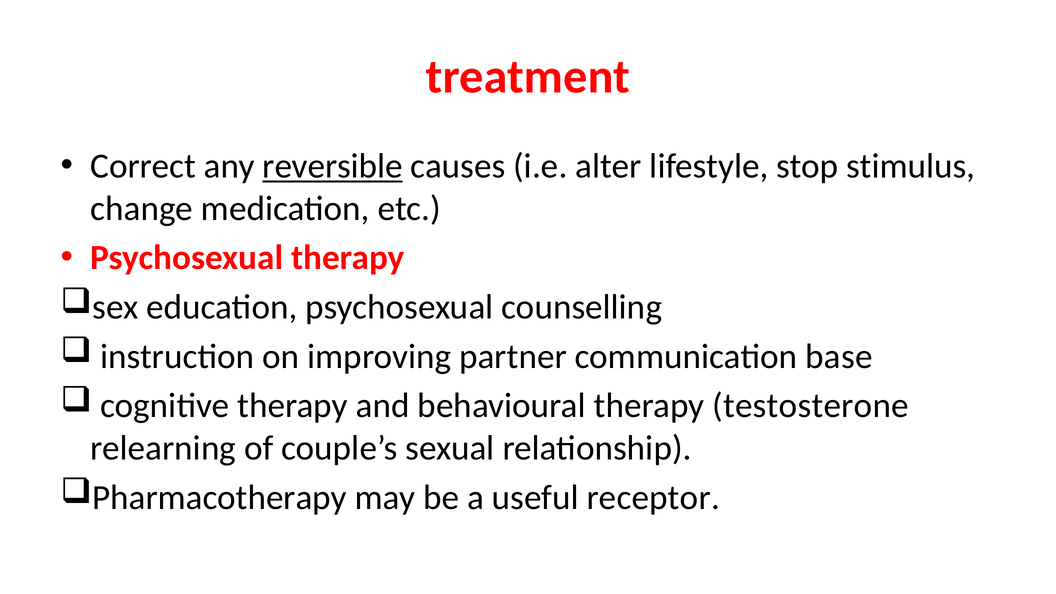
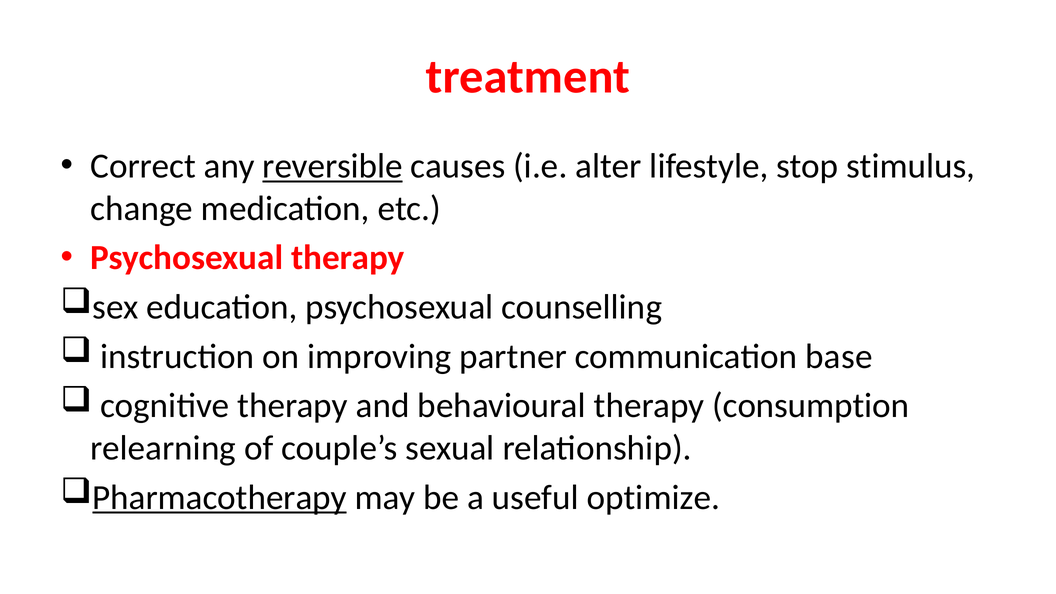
testosterone: testosterone -> consumption
Pharmacotherapy underline: none -> present
receptor: receptor -> optimize
